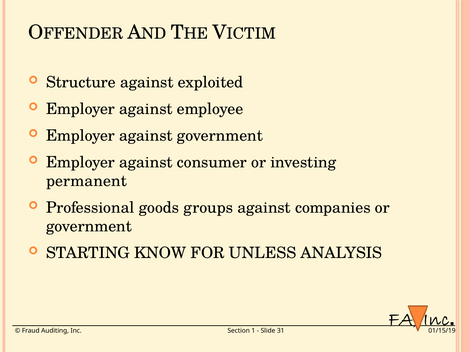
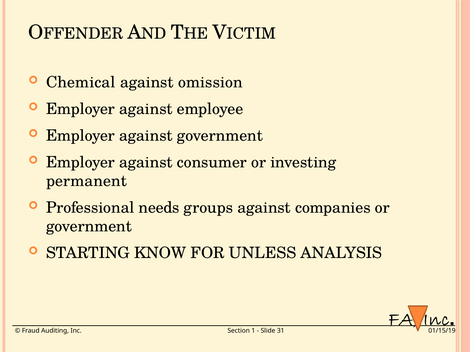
Structure: Structure -> Chemical
exploited: exploited -> omission
goods: goods -> needs
